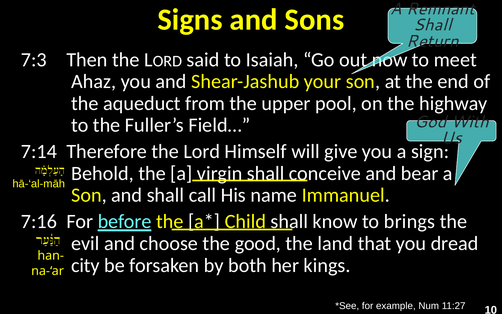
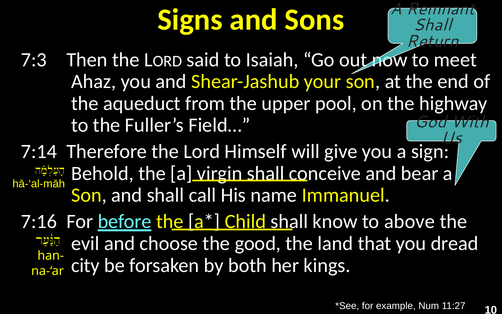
brings: brings -> above
